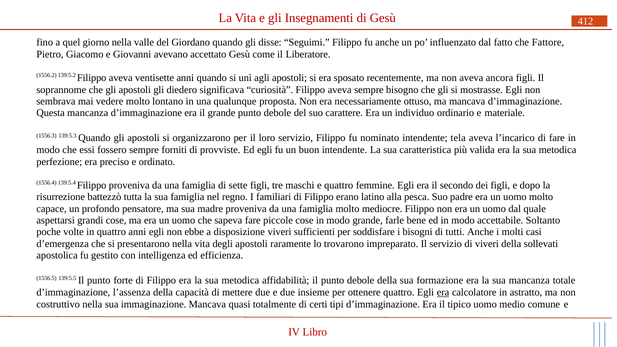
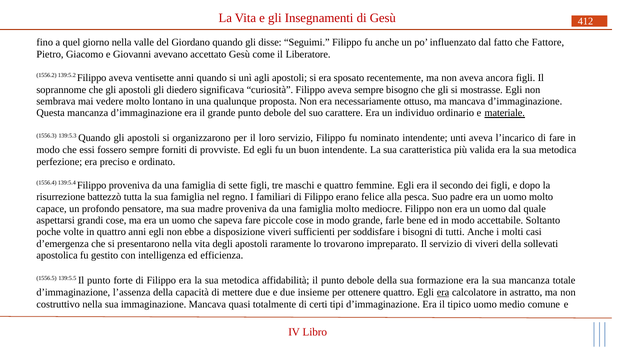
materiale underline: none -> present
tela: tela -> unti
latino: latino -> felice
